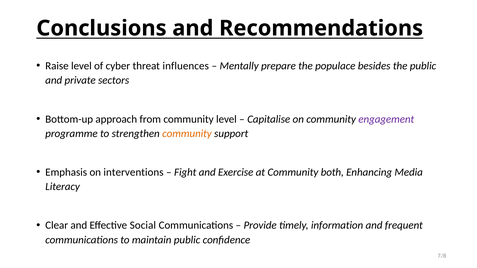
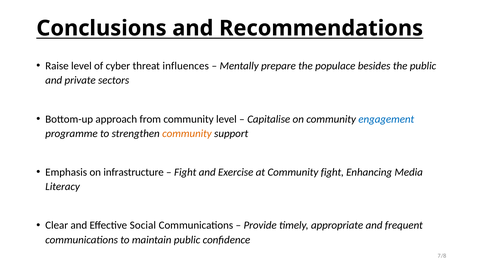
engagement colour: purple -> blue
interventions: interventions -> infrastructure
Community both: both -> fight
information: information -> appropriate
